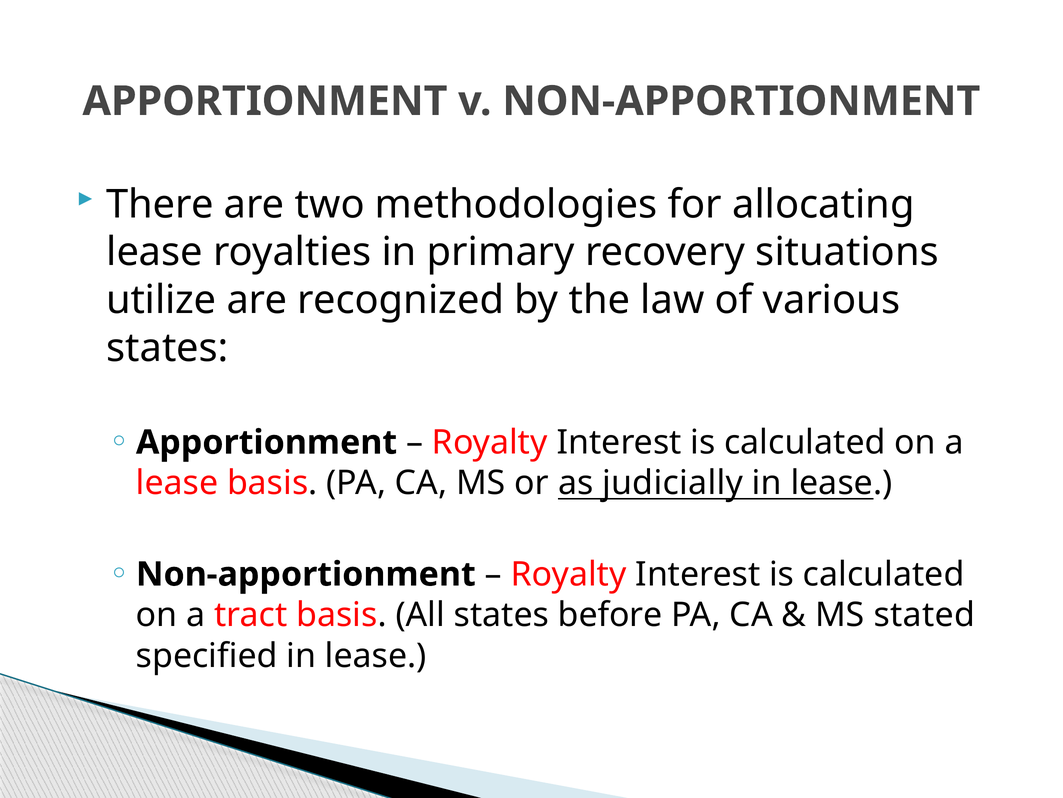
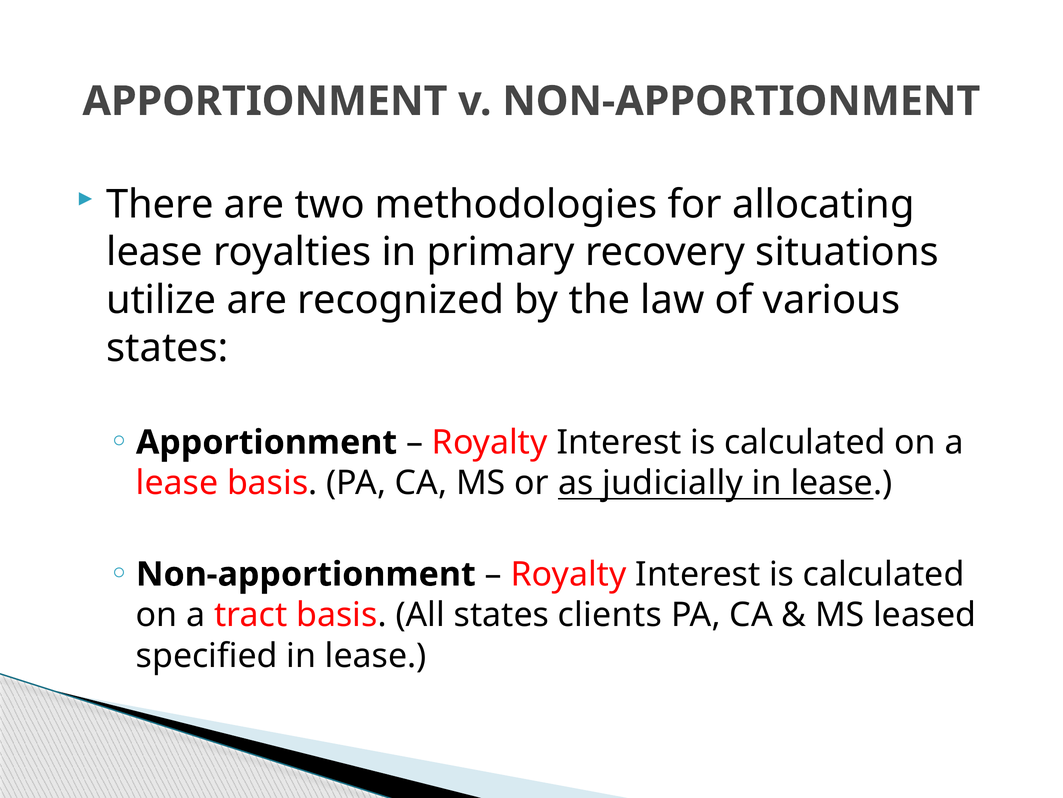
before: before -> clients
stated: stated -> leased
